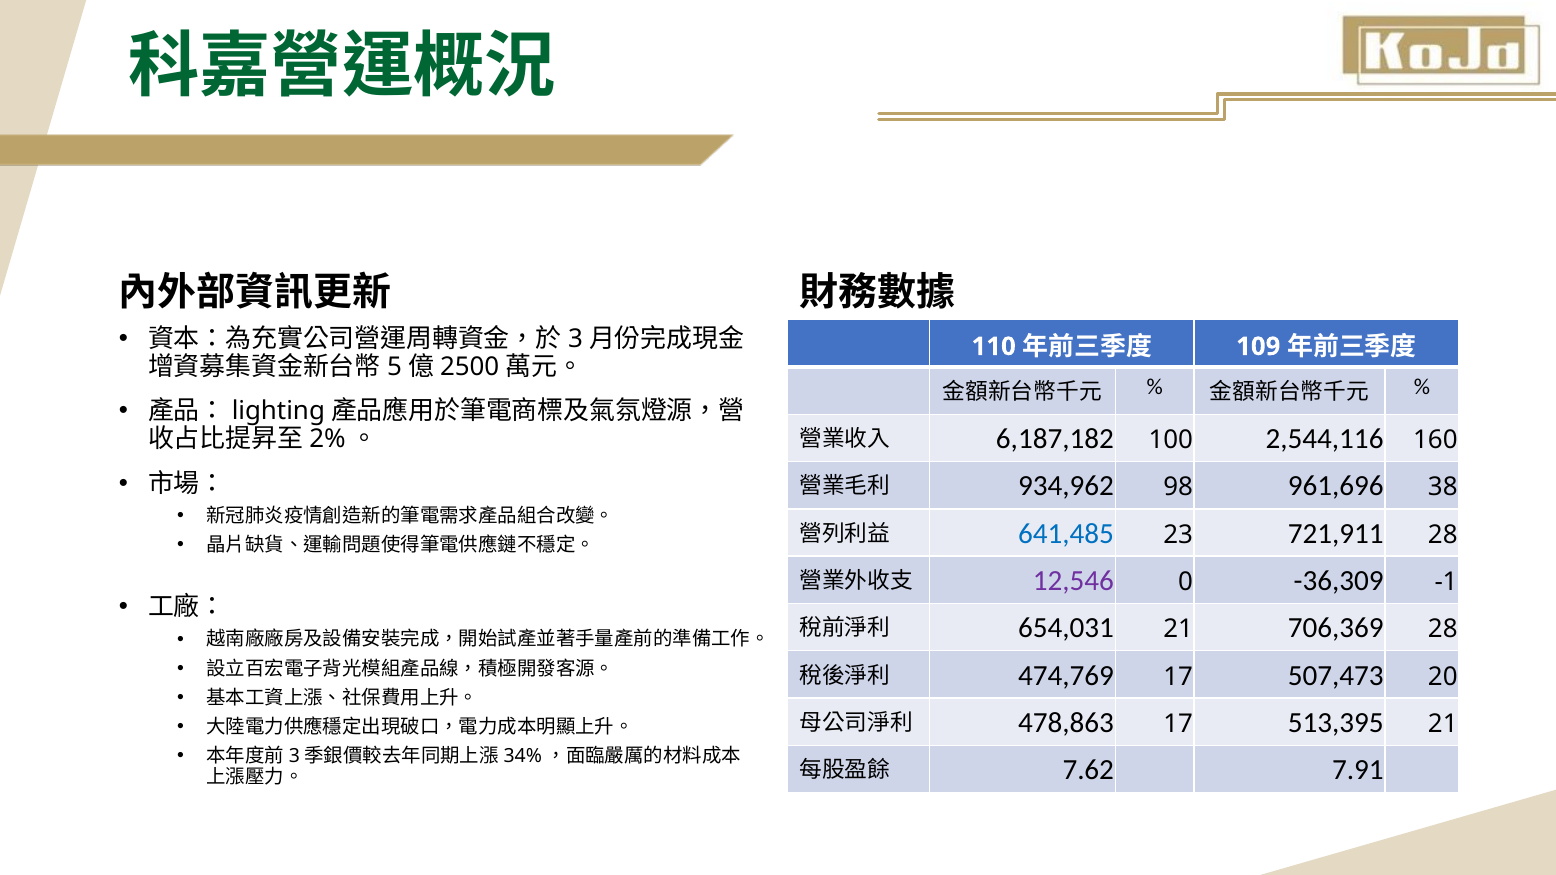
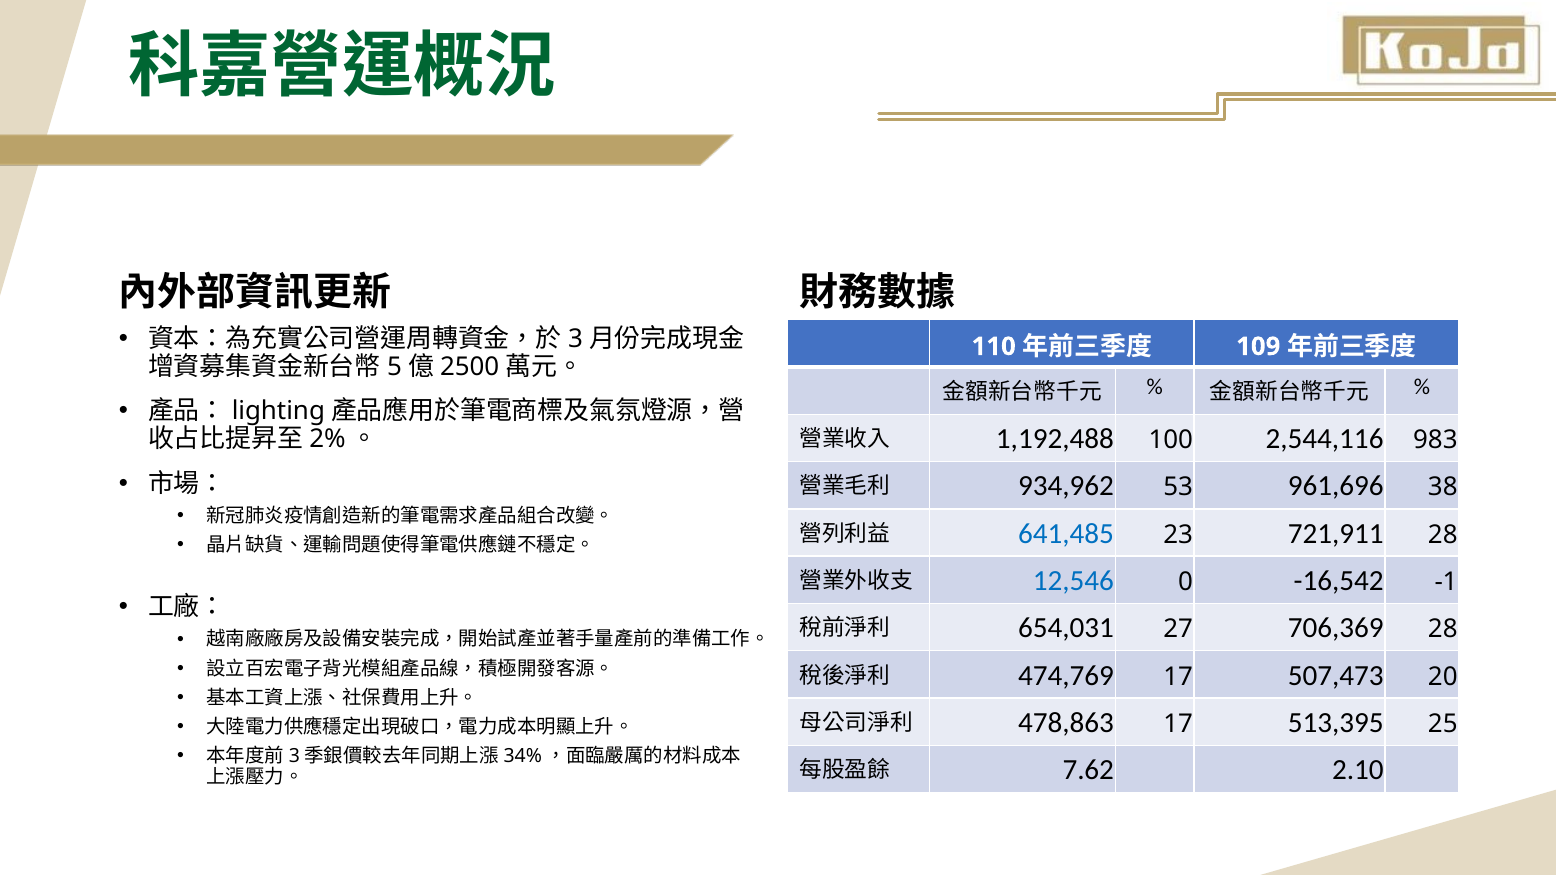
6,187,182: 6,187,182 -> 1,192,488
160: 160 -> 983
98: 98 -> 53
12,546 colour: purple -> blue
-36,309: -36,309 -> -16,542
654,031 21: 21 -> 27
513,395 21: 21 -> 25
7.91: 7.91 -> 2.10
